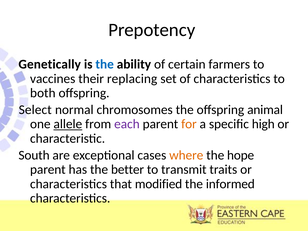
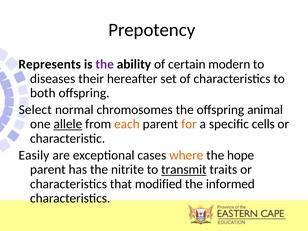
Genetically: Genetically -> Represents
the at (105, 64) colour: blue -> purple
farmers: farmers -> modern
vaccines: vaccines -> diseases
replacing: replacing -> hereafter
each colour: purple -> orange
high: high -> cells
South: South -> Easily
better: better -> nitrite
transmit underline: none -> present
